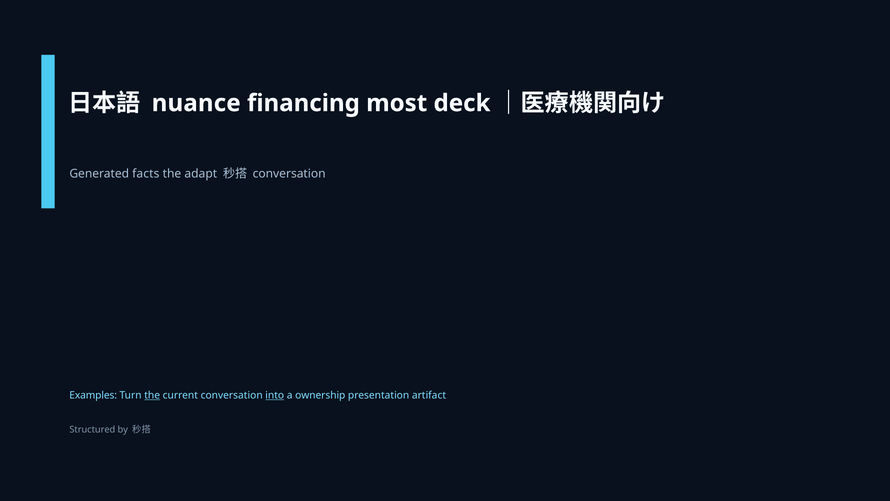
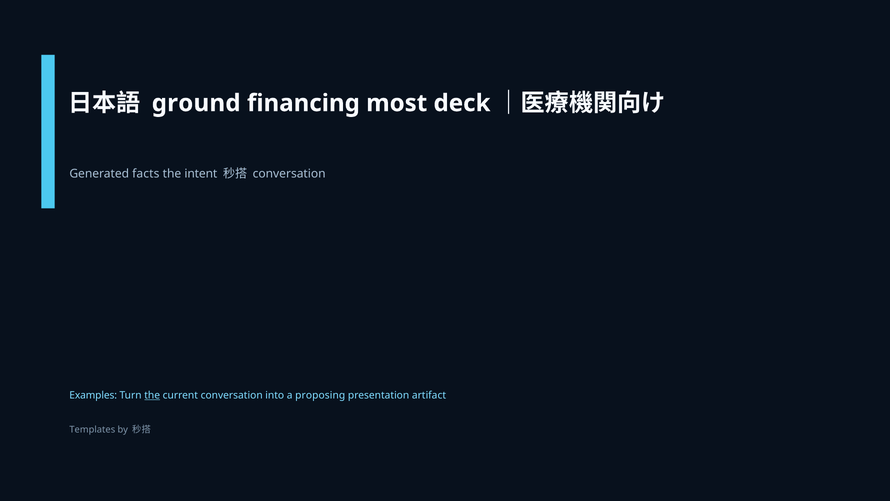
nuance: nuance -> ground
adapt: adapt -> intent
into underline: present -> none
ownership: ownership -> proposing
Structured: Structured -> Templates
